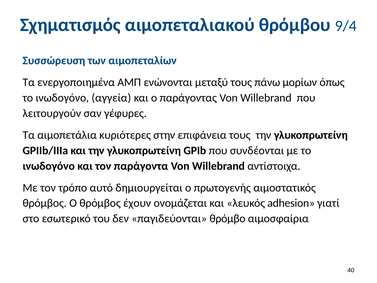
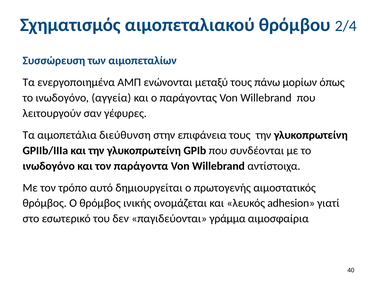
9/4: 9/4 -> 2/4
κυριότερες: κυριότερες -> διεύθυνση
έχουν: έχουν -> ινικής
θρόμβο: θρόμβο -> γράμμα
